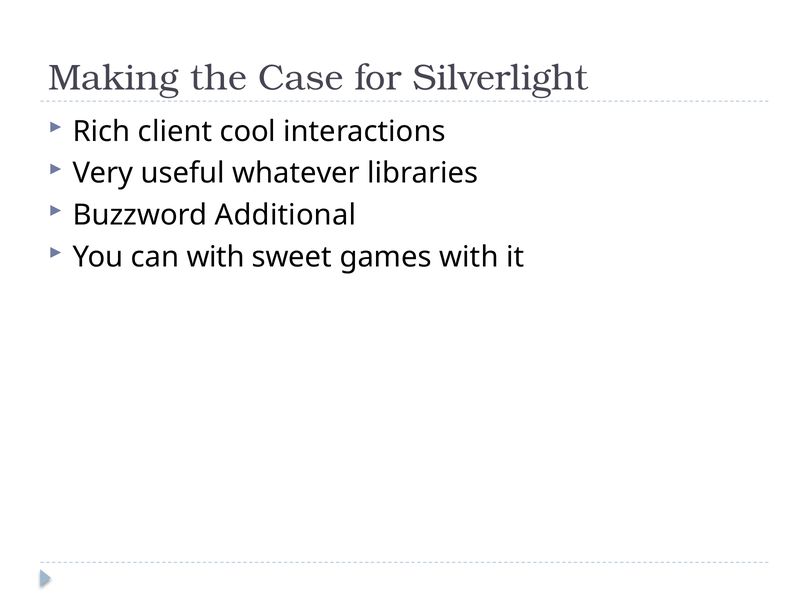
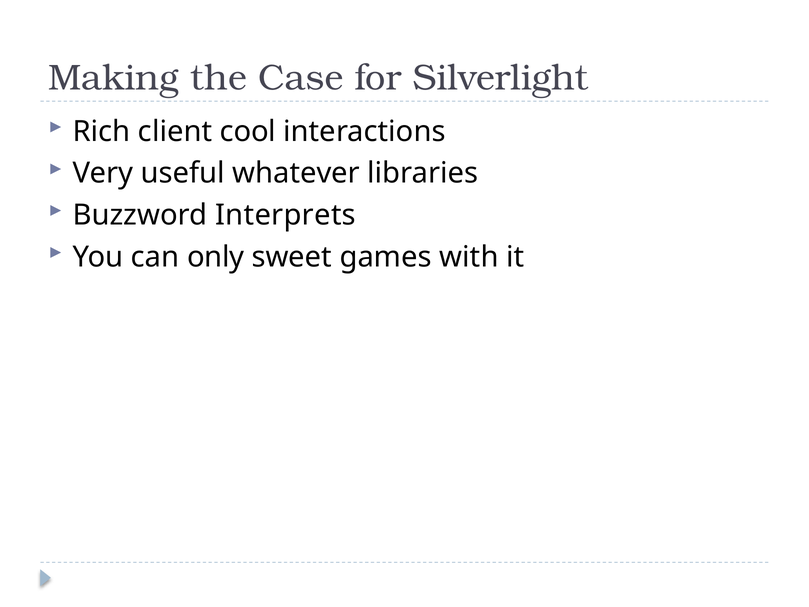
Additional: Additional -> Interprets
can with: with -> only
